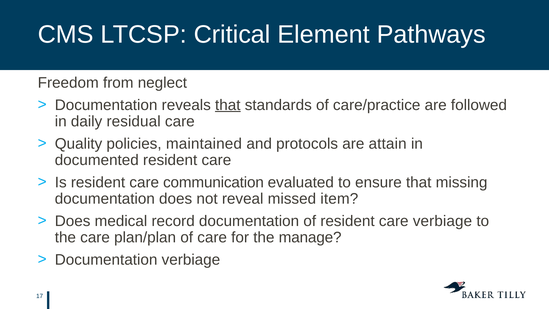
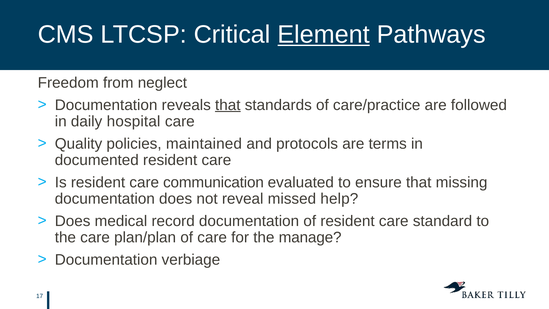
Element underline: none -> present
residual: residual -> hospital
attain: attain -> terms
item: item -> help
care verbiage: verbiage -> standard
